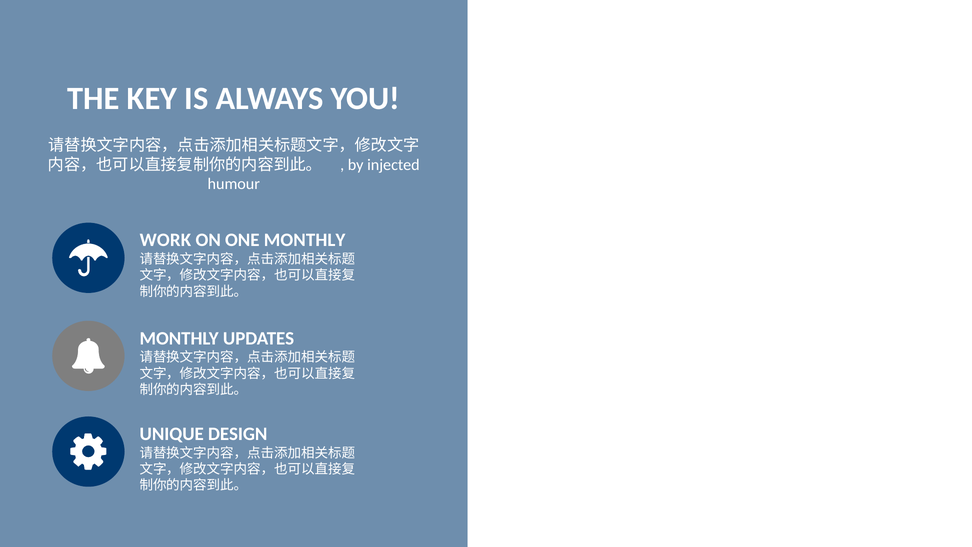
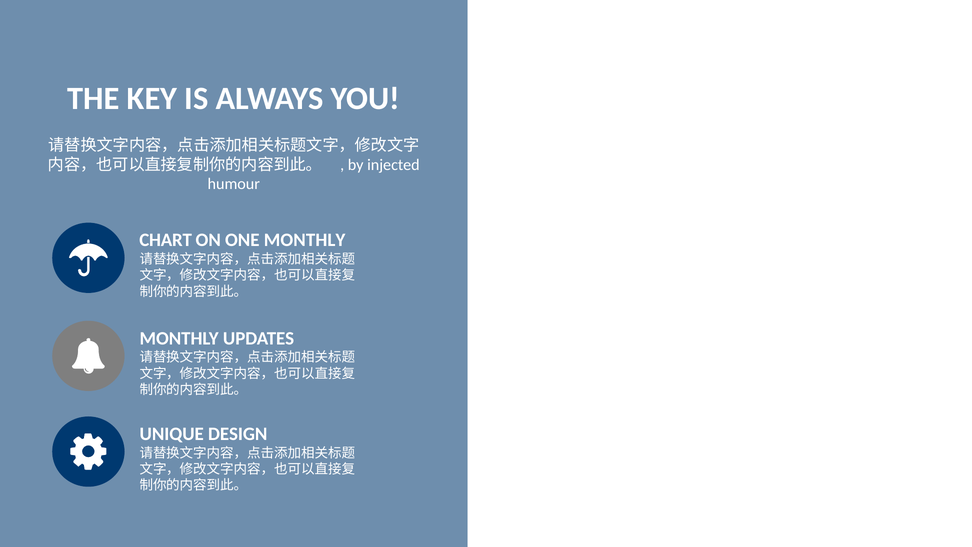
WORK: WORK -> CHART
